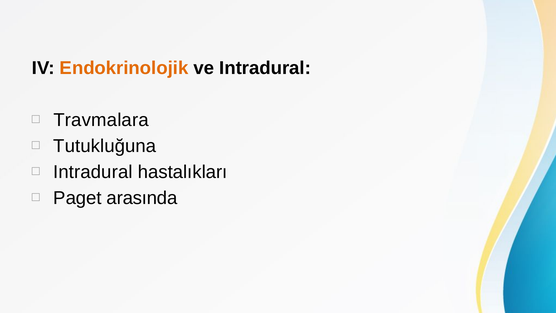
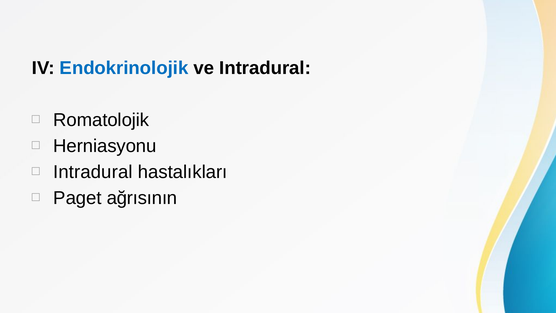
Endokrinolojik colour: orange -> blue
Travmalara: Travmalara -> Romatolojik
Tutukluğuna: Tutukluğuna -> Herniasyonu
arasında: arasında -> ağrısının
